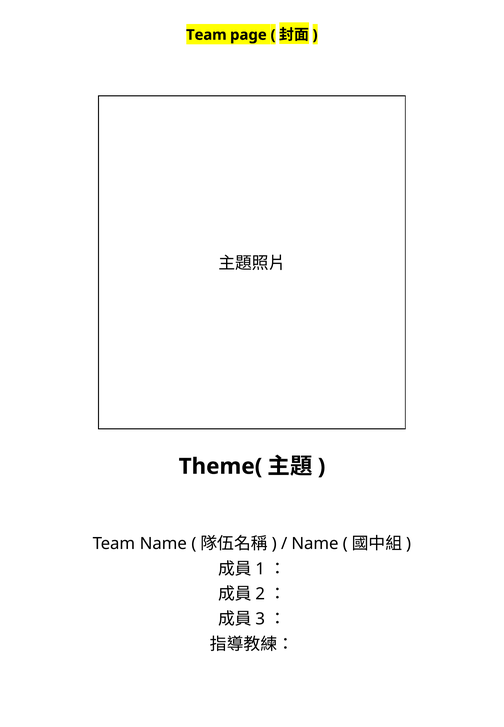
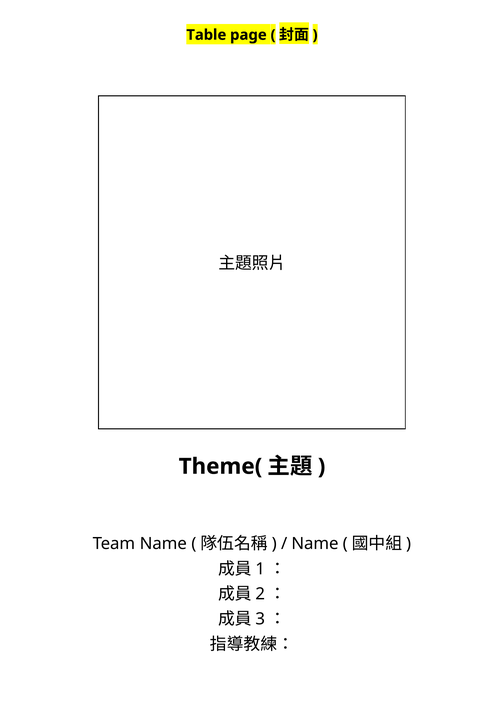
Team at (206, 35): Team -> Table
